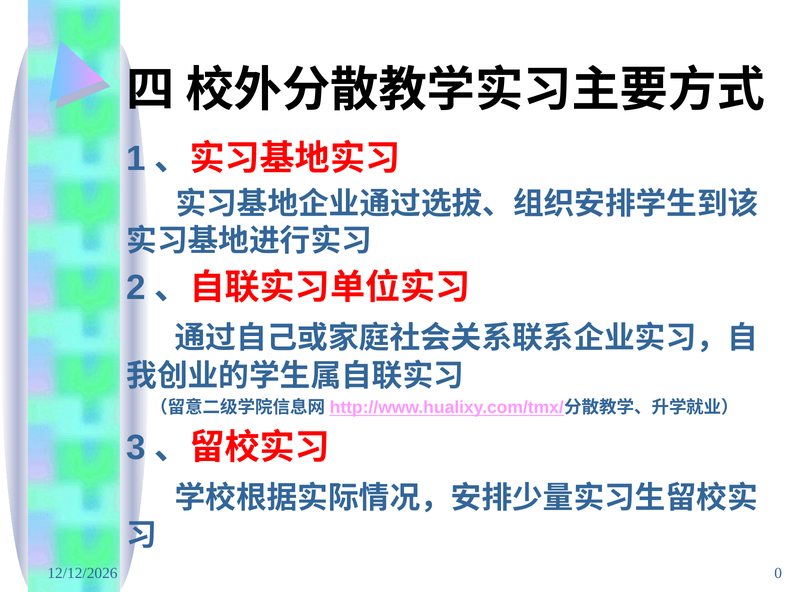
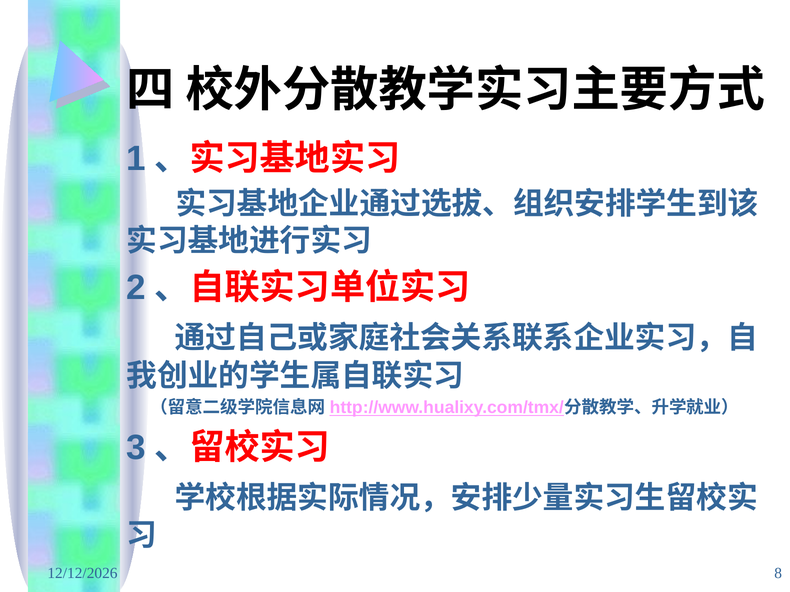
0: 0 -> 8
